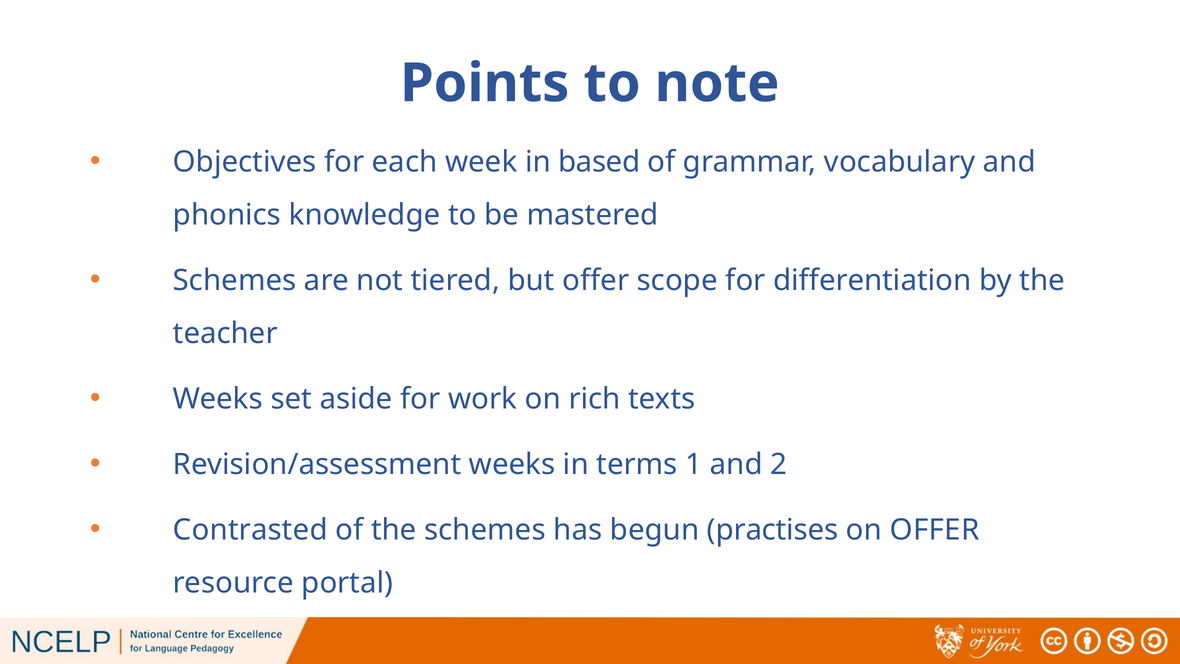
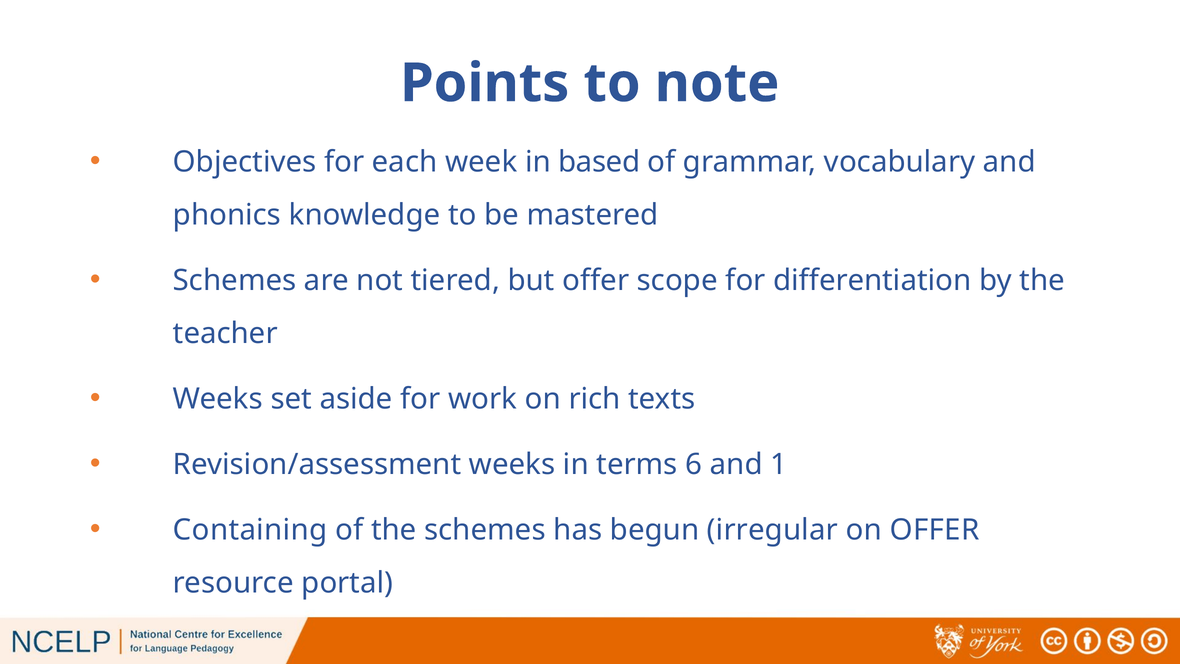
1: 1 -> 6
2: 2 -> 1
Contrasted: Contrasted -> Containing
practises: practises -> irregular
